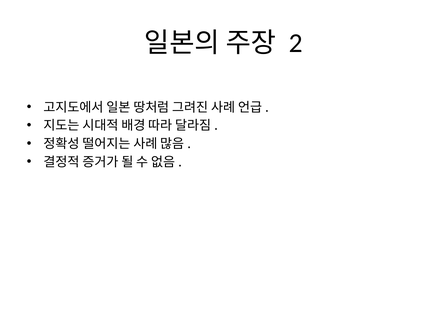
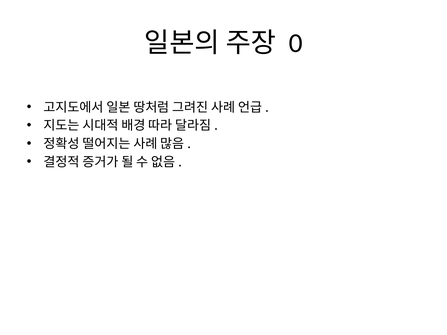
2: 2 -> 0
